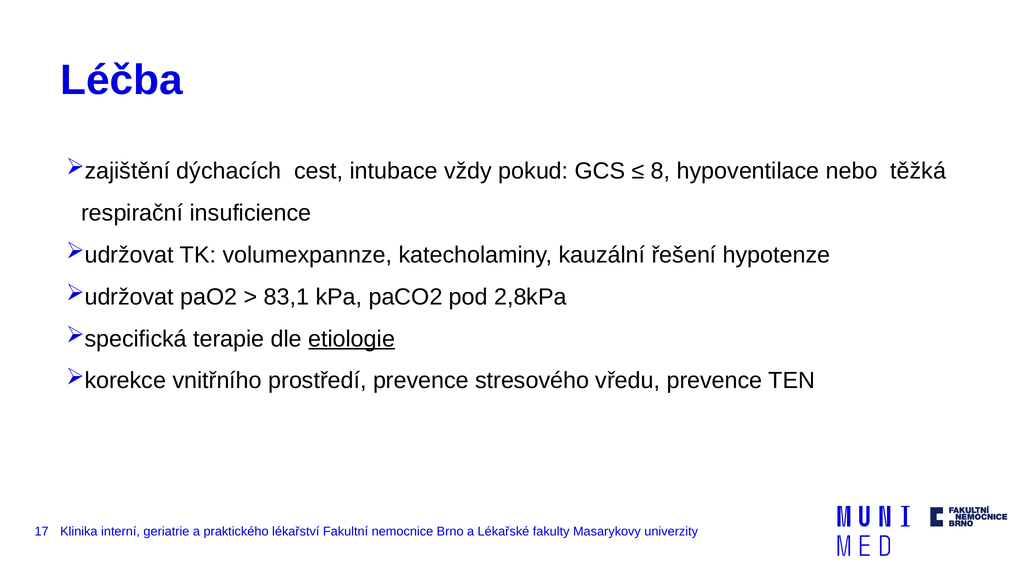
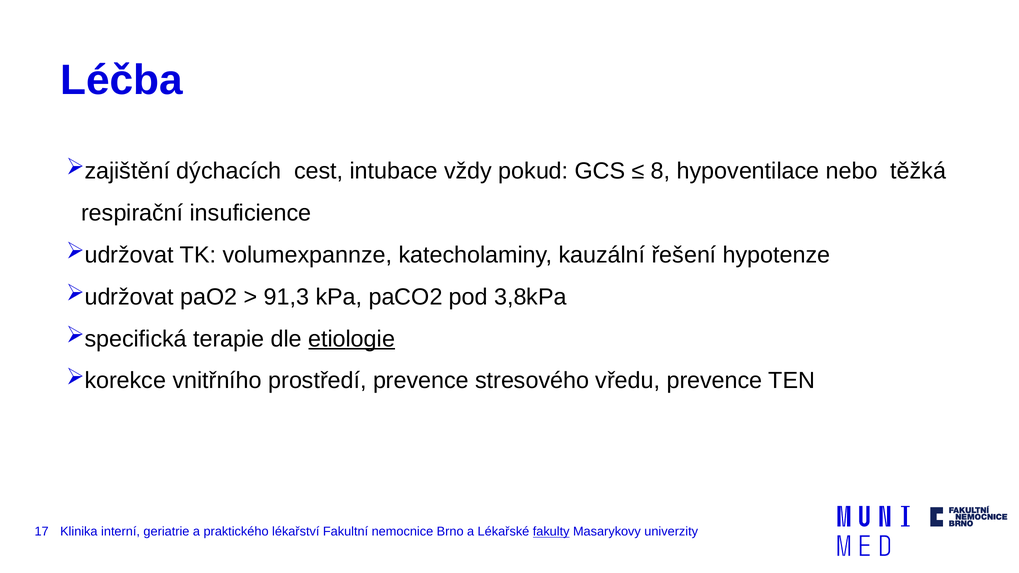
83,1: 83,1 -> 91,3
2,8kPa: 2,8kPa -> 3,8kPa
fakulty underline: none -> present
